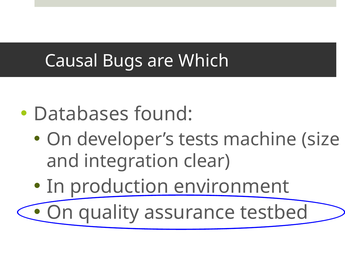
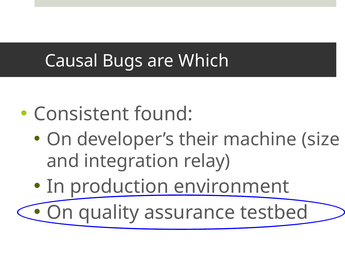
Databases: Databases -> Consistent
tests: tests -> their
clear: clear -> relay
